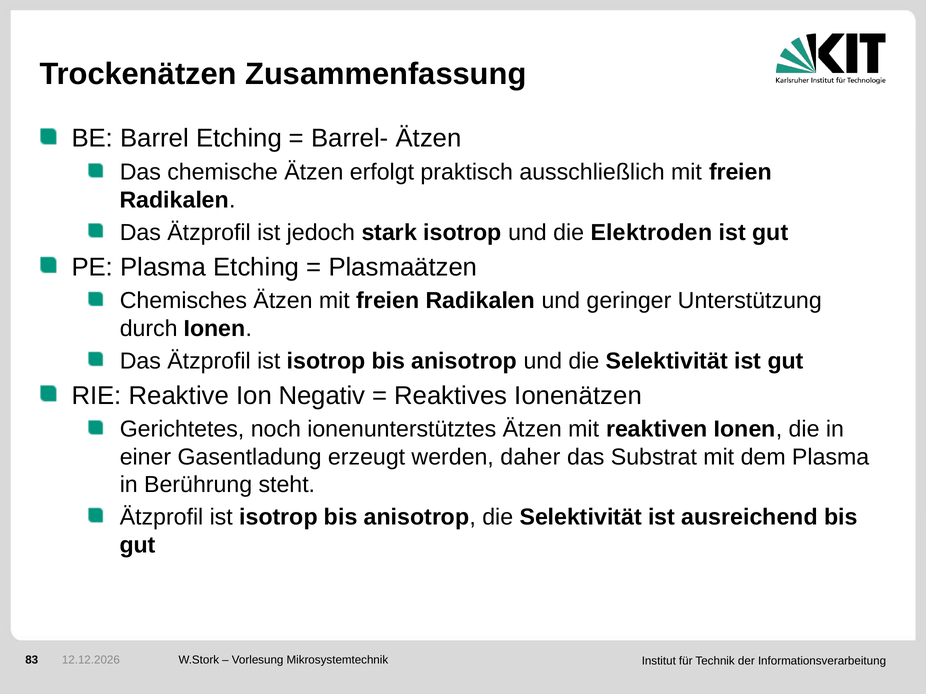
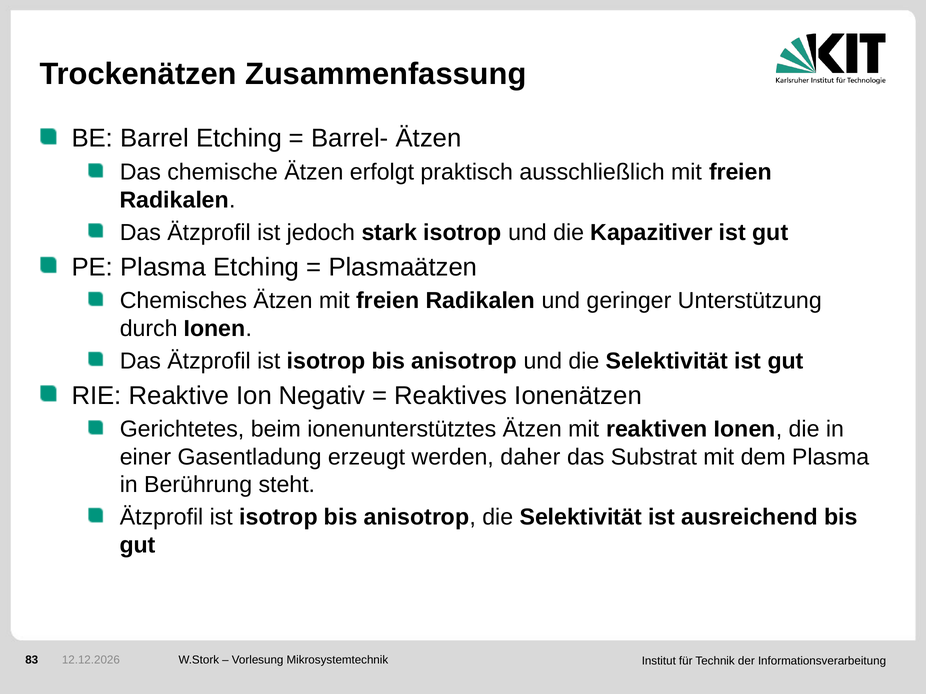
Elektroden: Elektroden -> Kapazitiver
noch: noch -> beim
